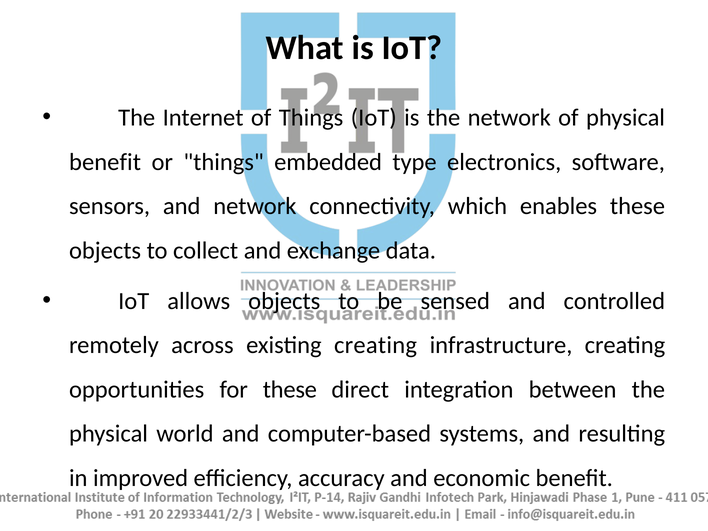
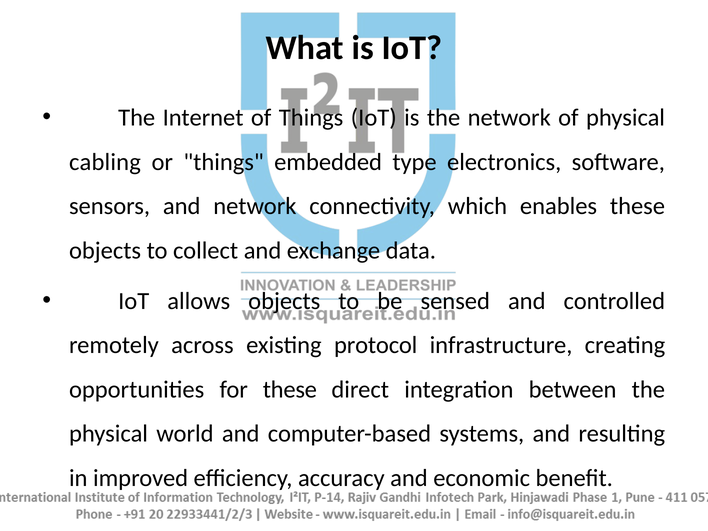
benefit at (105, 162): benefit -> cabling
existing creating: creating -> protocol
